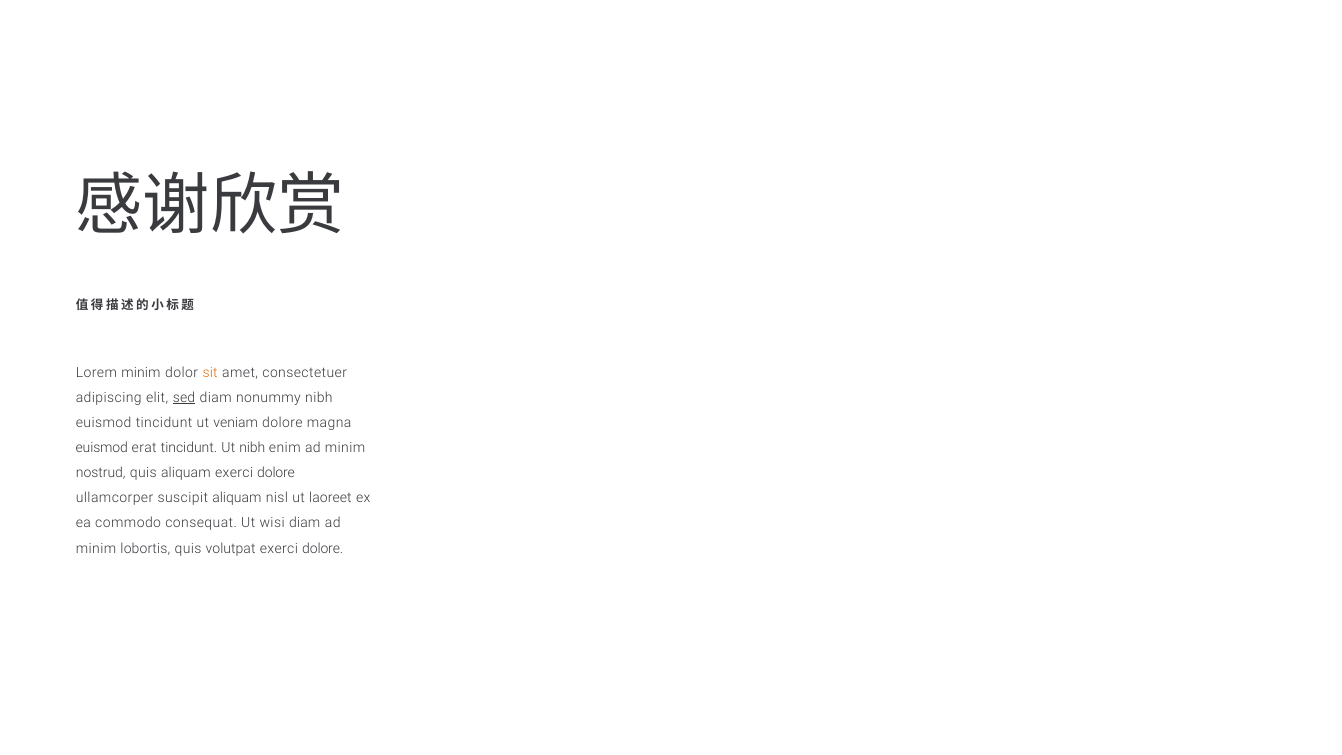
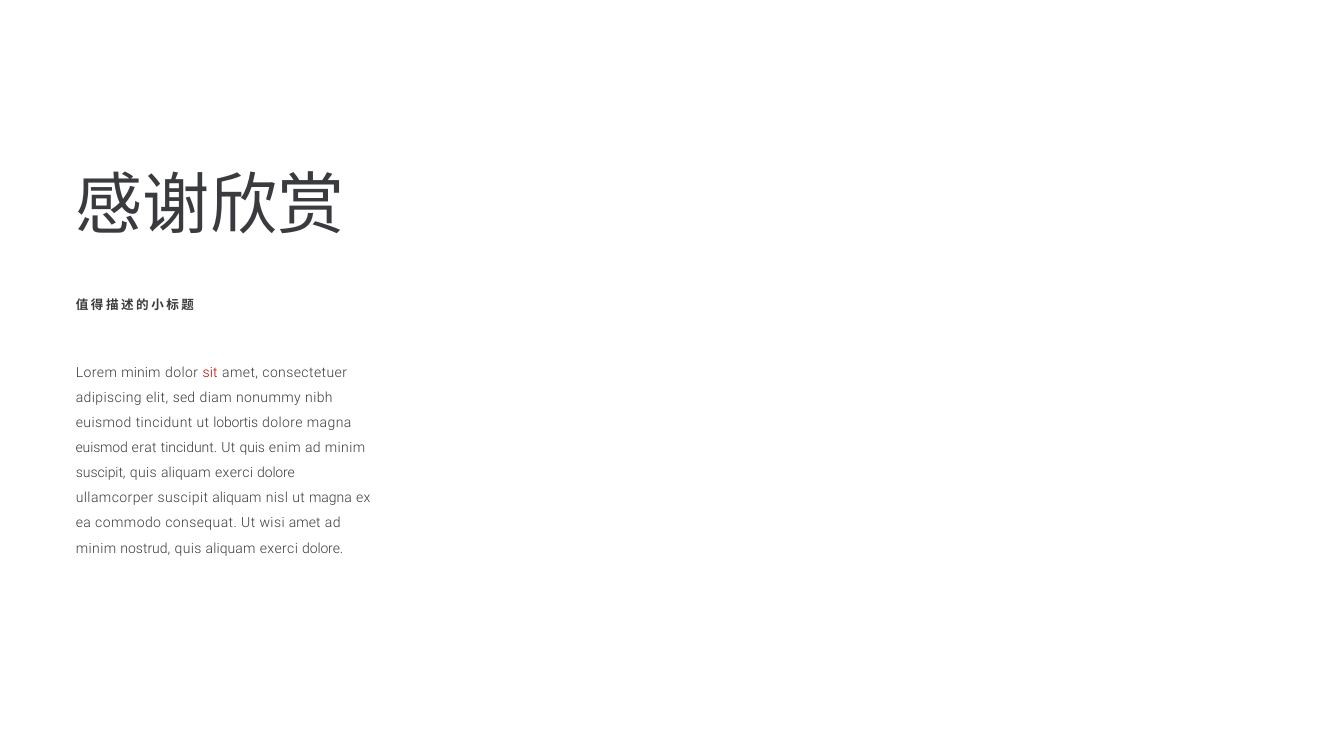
sit colour: orange -> red
sed underline: present -> none
veniam: veniam -> lobortis
Ut nibh: nibh -> quis
nostrud at (101, 473): nostrud -> suscipit
ut laoreet: laoreet -> magna
wisi diam: diam -> amet
lobortis: lobortis -> nostrud
volutpat at (231, 548): volutpat -> aliquam
